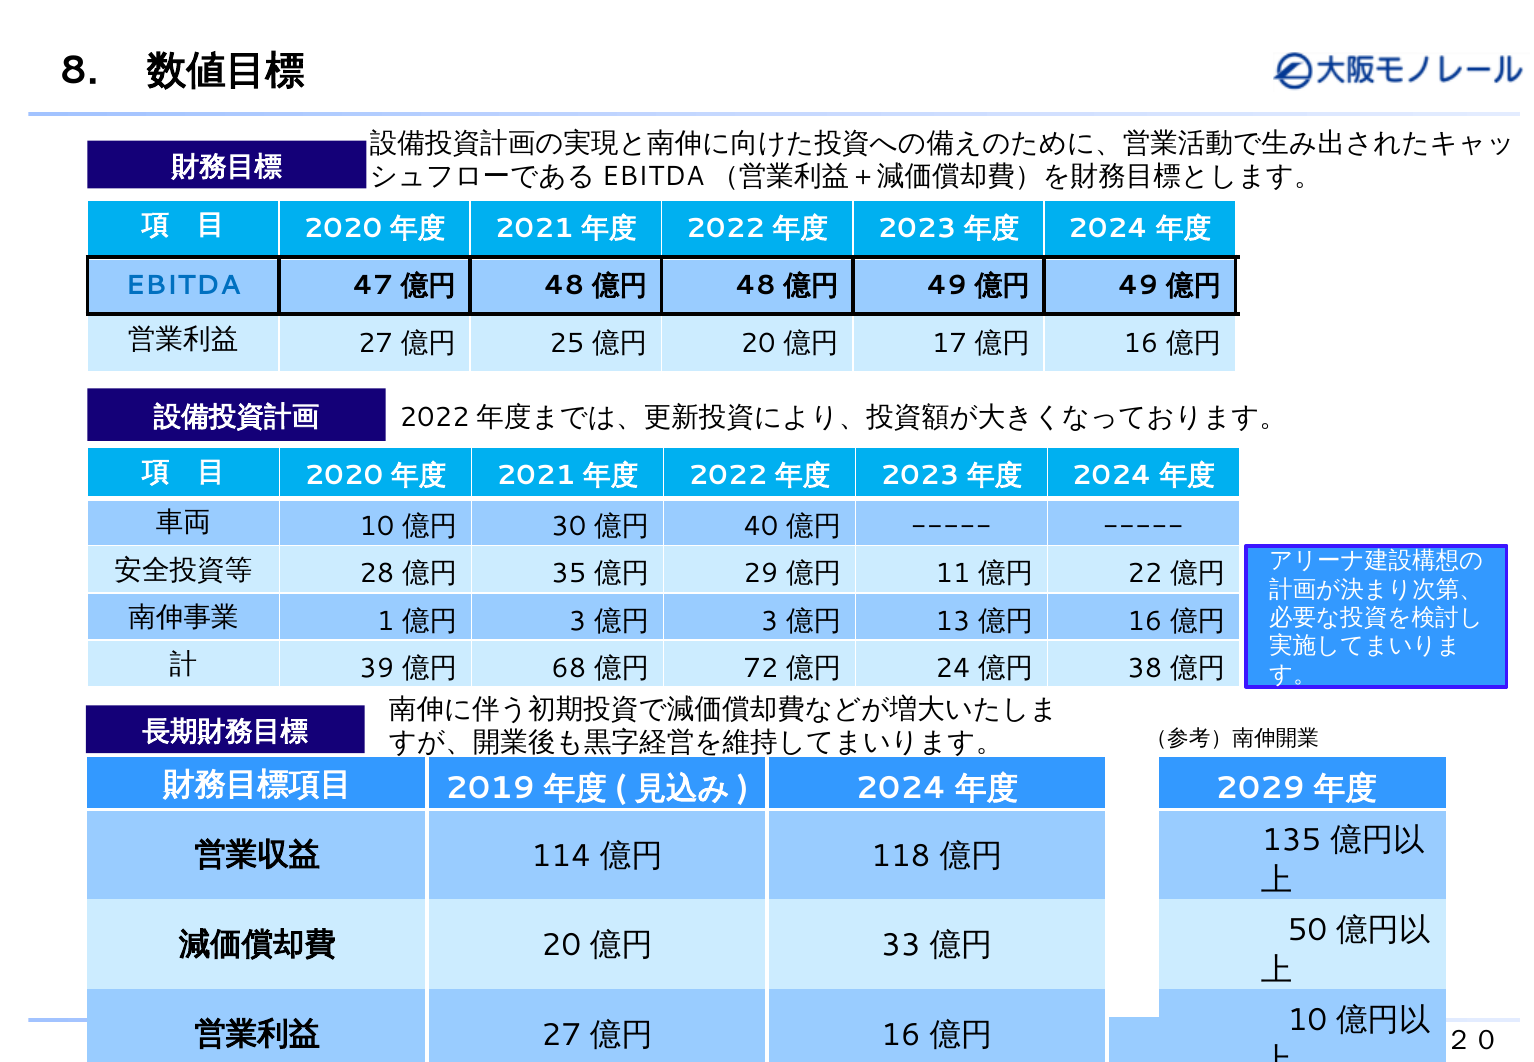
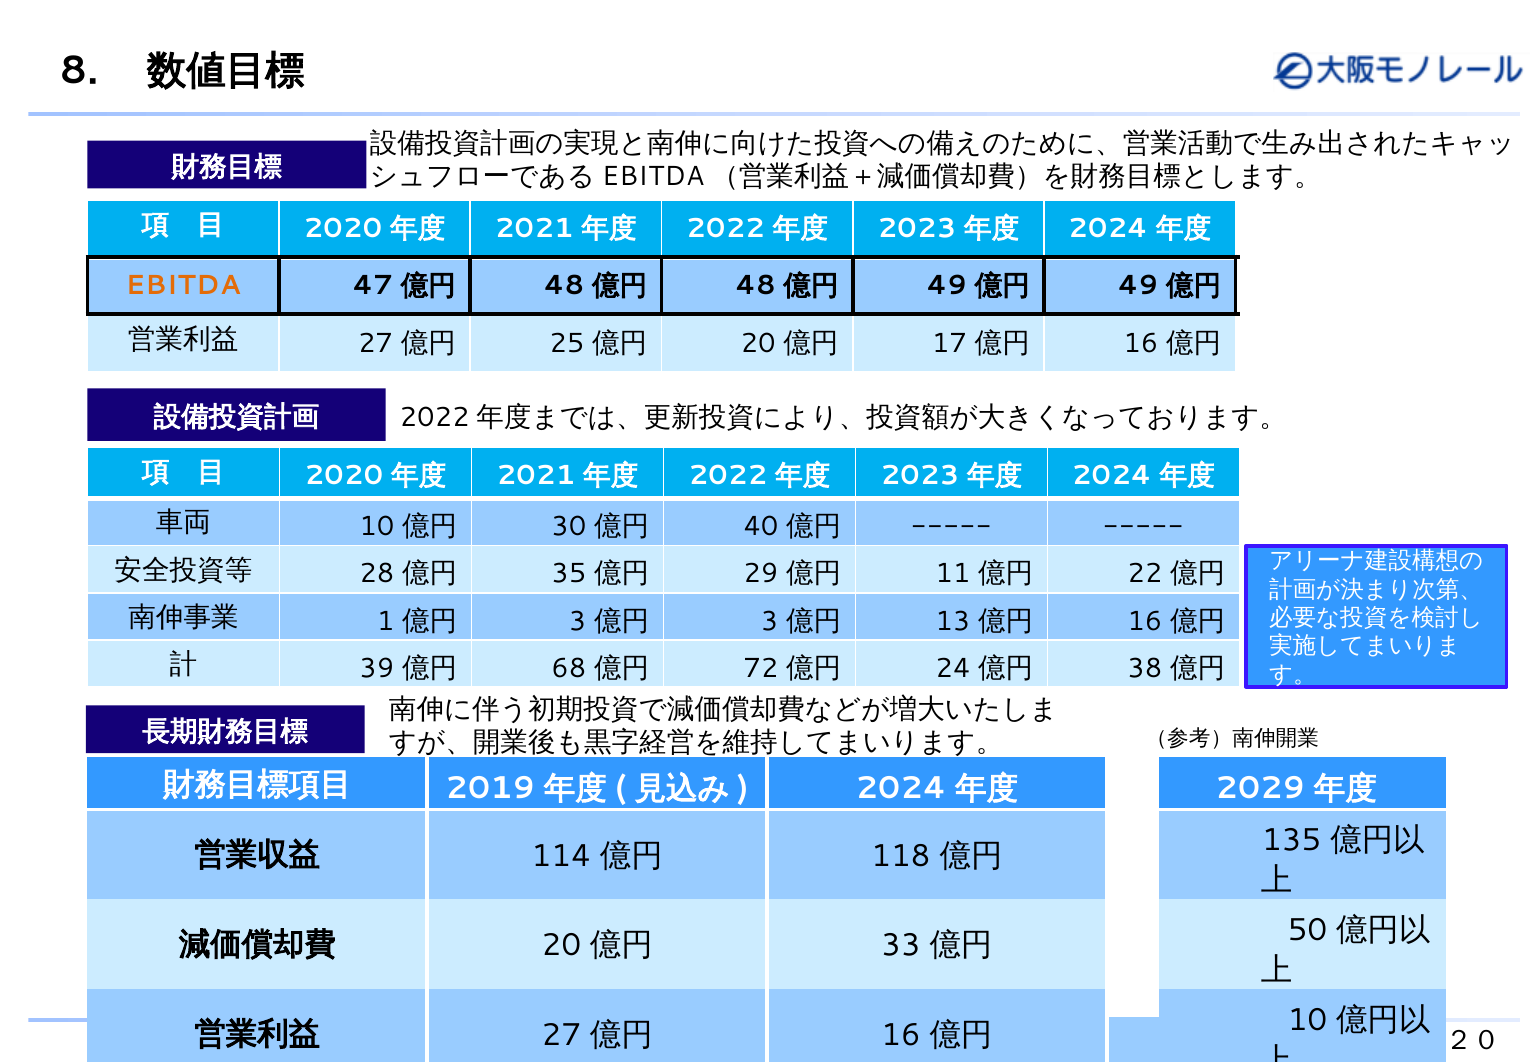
EBITDA at (183, 286) colour: blue -> orange
